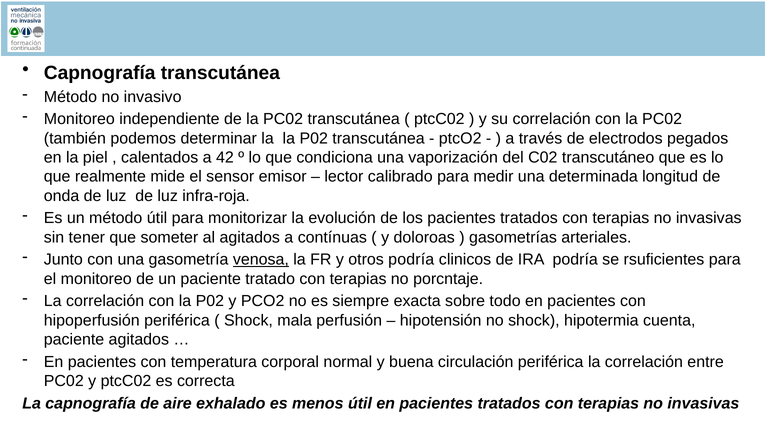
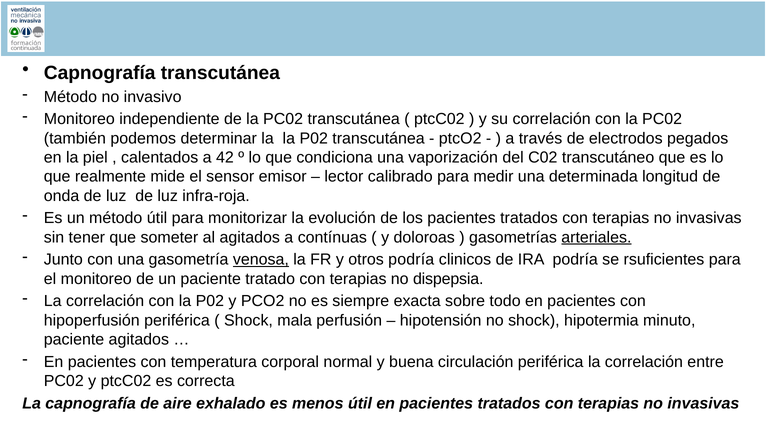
arteriales underline: none -> present
porcntaje: porcntaje -> dispepsia
cuenta: cuenta -> minuto
